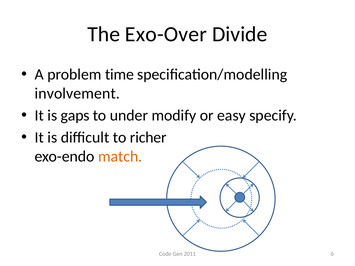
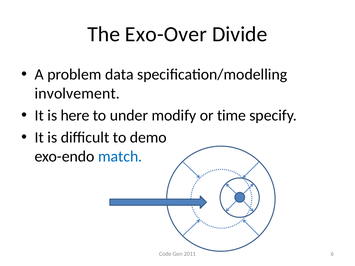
time: time -> data
gaps: gaps -> here
easy: easy -> time
richer: richer -> demo
match colour: orange -> blue
